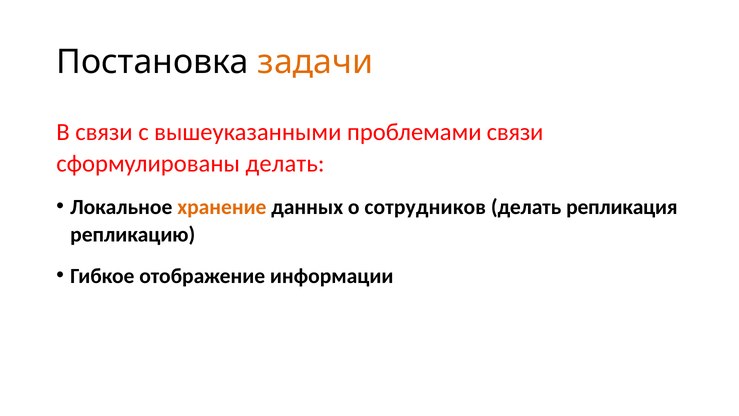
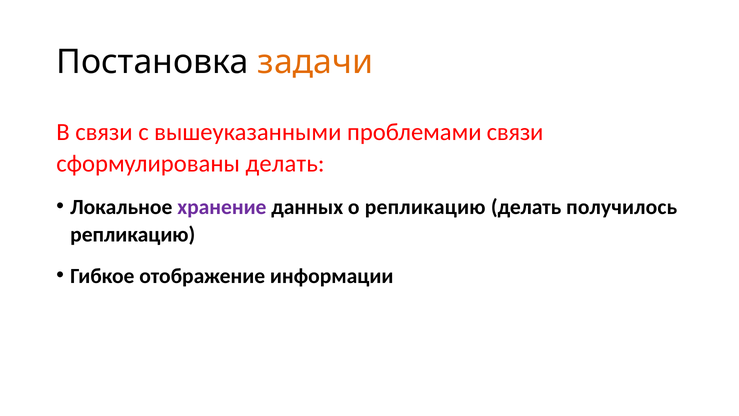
хранение colour: orange -> purple
о сотрудников: сотрудников -> репликацию
репликация: репликация -> получилось
